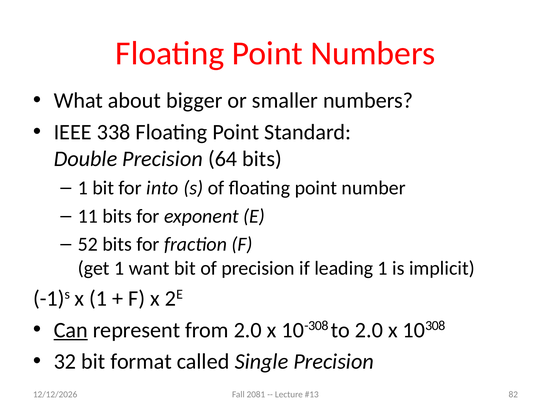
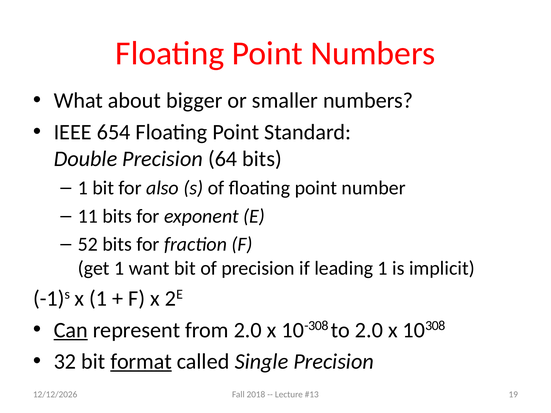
338: 338 -> 654
into: into -> also
format underline: none -> present
2081: 2081 -> 2018
82: 82 -> 19
